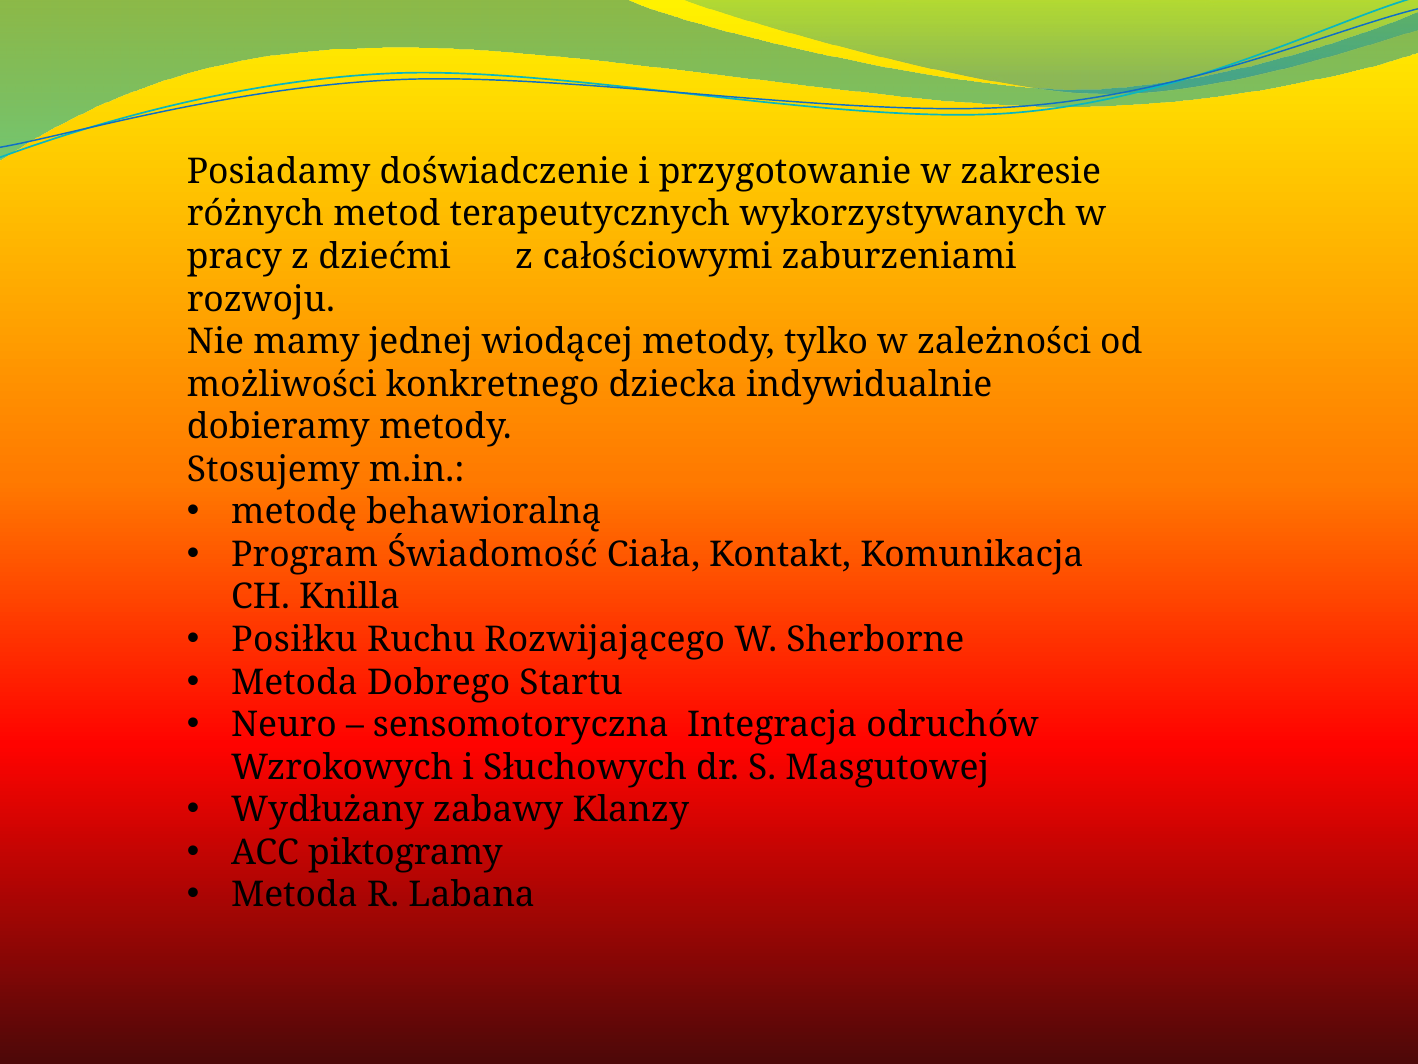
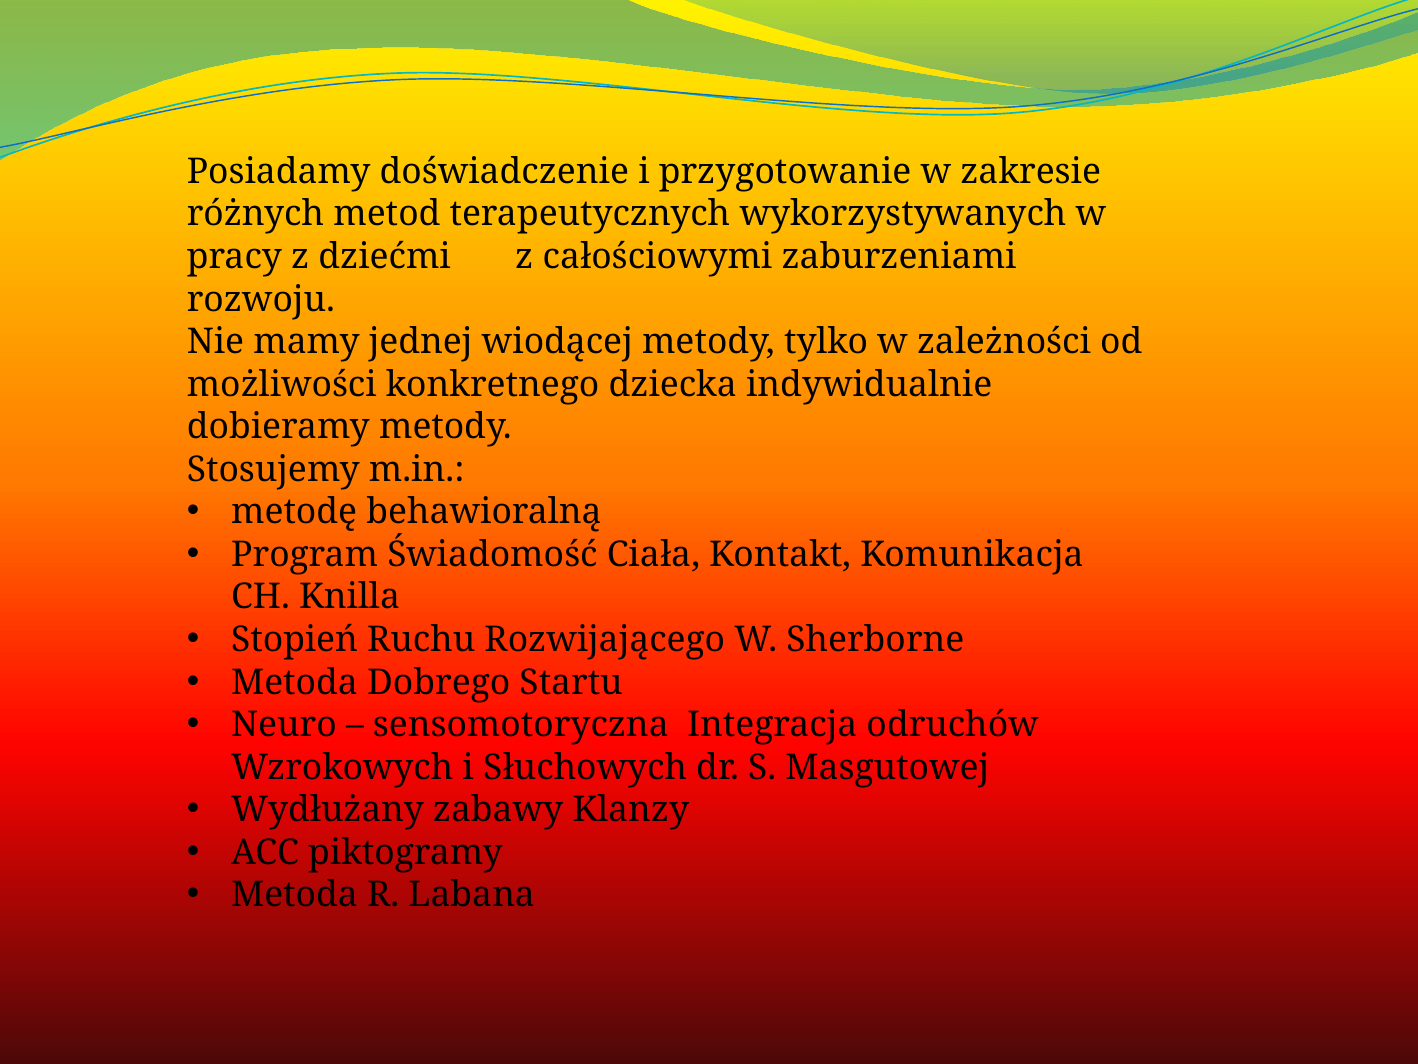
Posiłku: Posiłku -> Stopień
